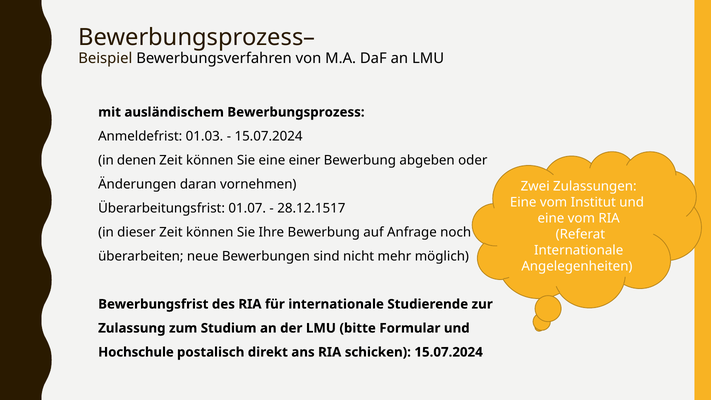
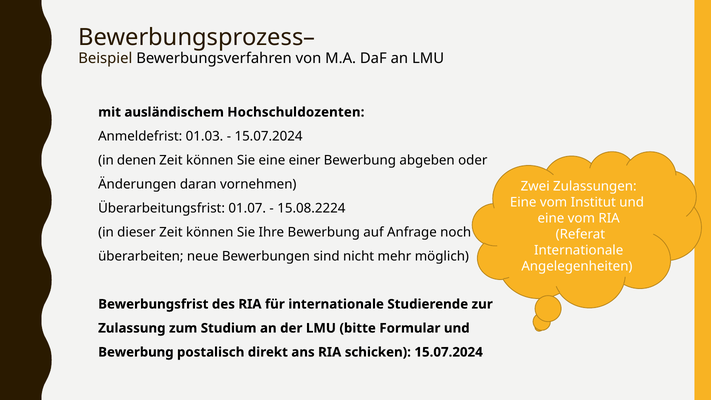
Bewerbungsprozess: Bewerbungsprozess -> Hochschuldozenten
28.12.1517: 28.12.1517 -> 15.08.2224
Hochschule at (136, 352): Hochschule -> Bewerbung
